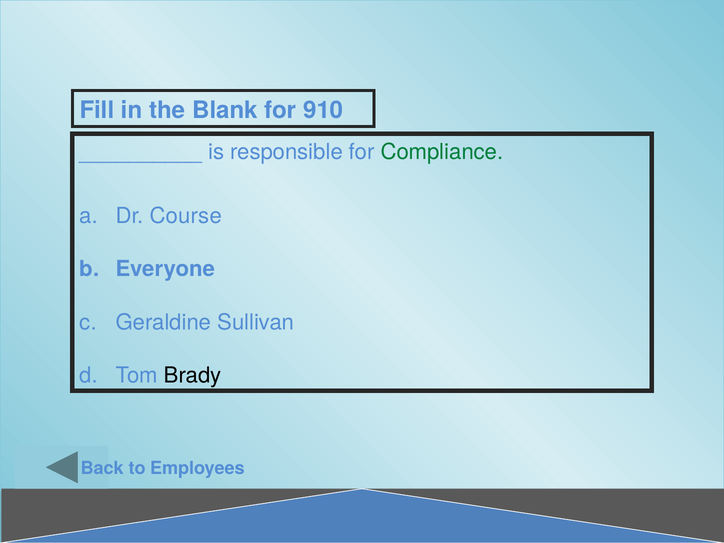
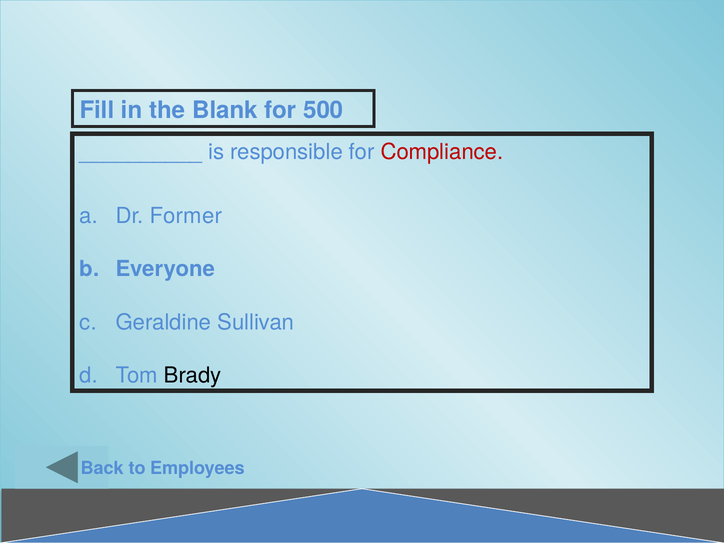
910: 910 -> 500
Compliance colour: green -> red
Course: Course -> Former
